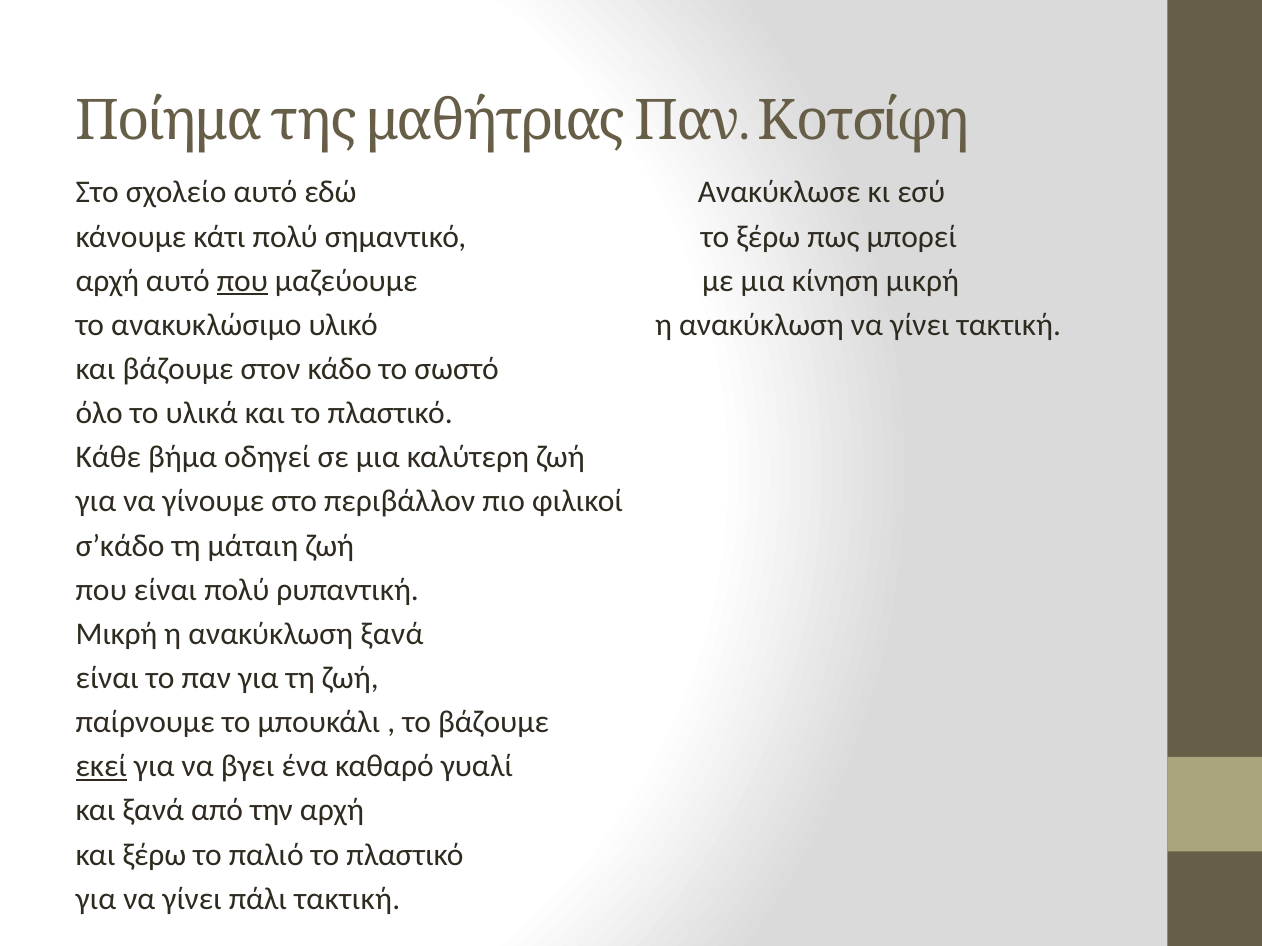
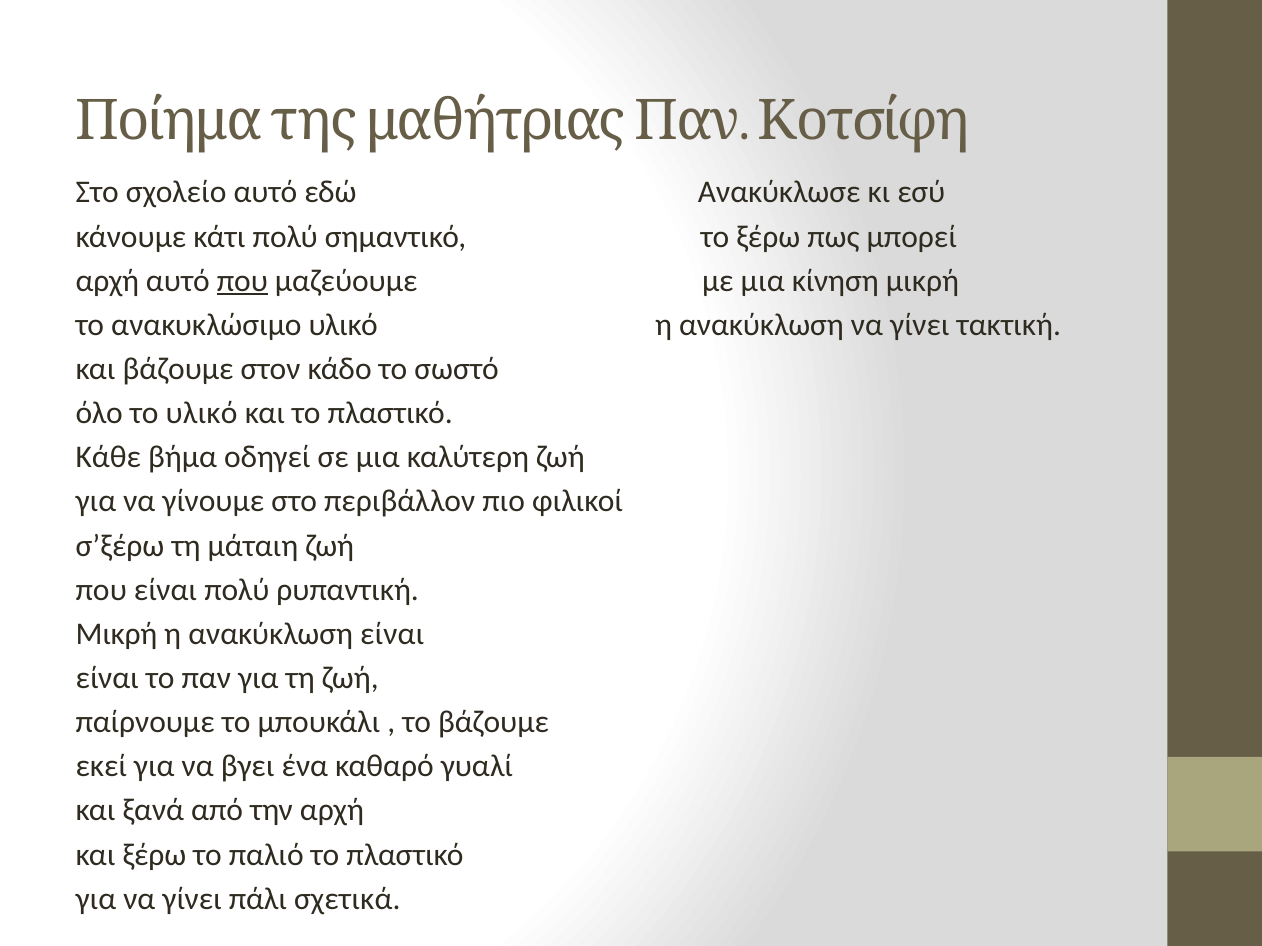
το υλικά: υλικά -> υλικό
σ’κάδο: σ’κάδο -> σ’ξέρω
ανακύκλωση ξανά: ξανά -> είναι
εκεί underline: present -> none
πάλι τακτική: τακτική -> σχετικά
